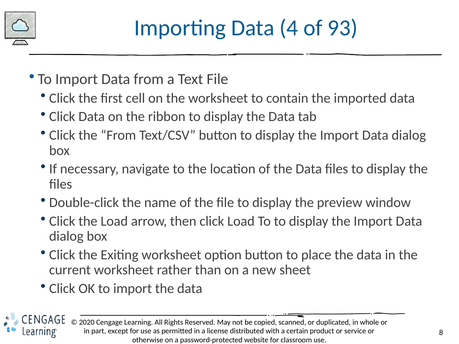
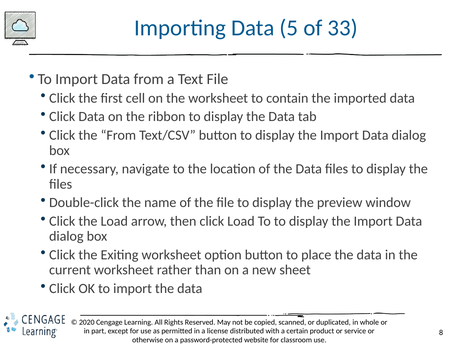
4: 4 -> 5
93: 93 -> 33
